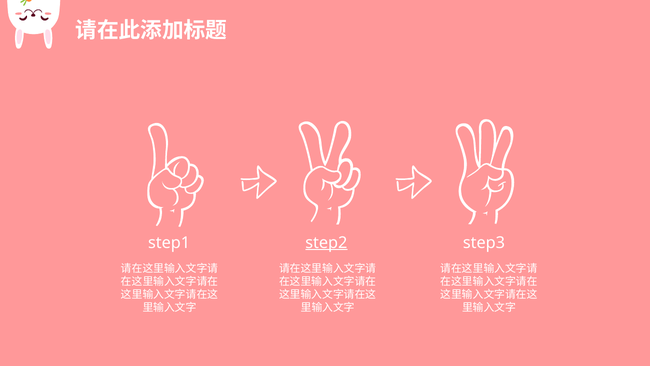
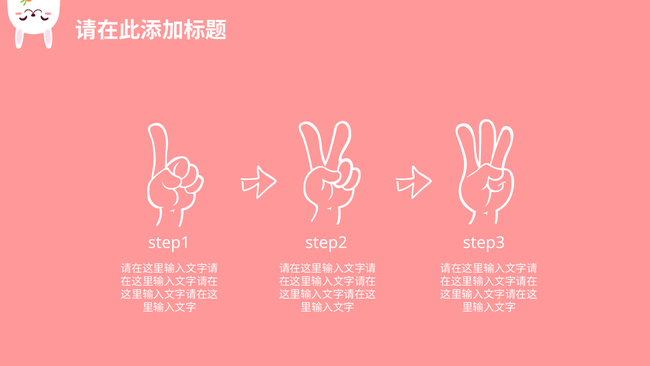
step2 underline: present -> none
